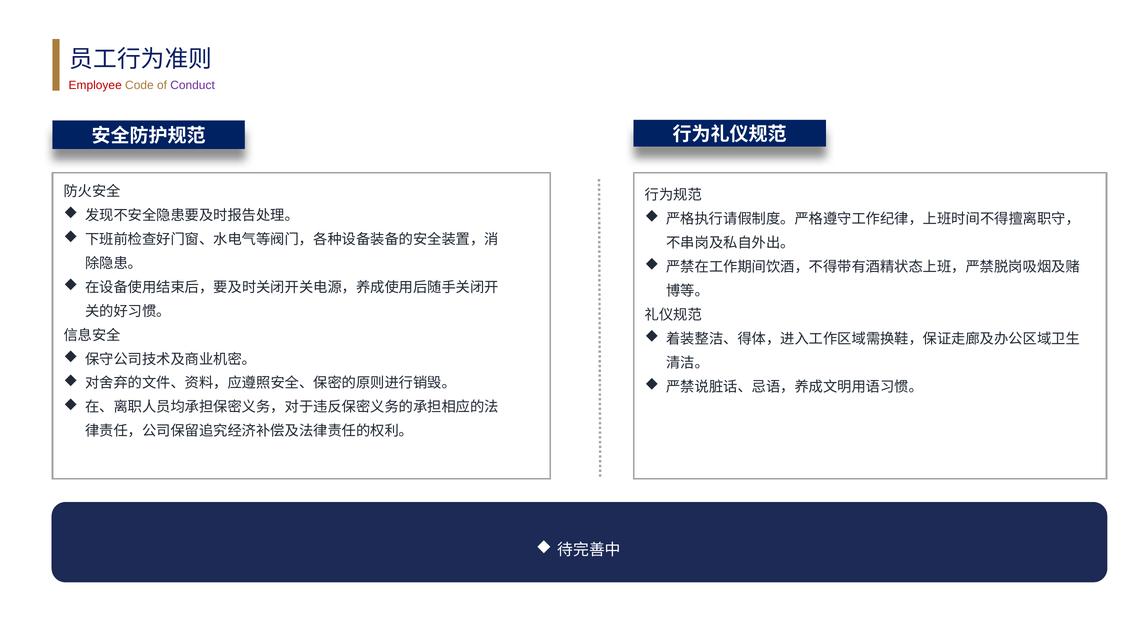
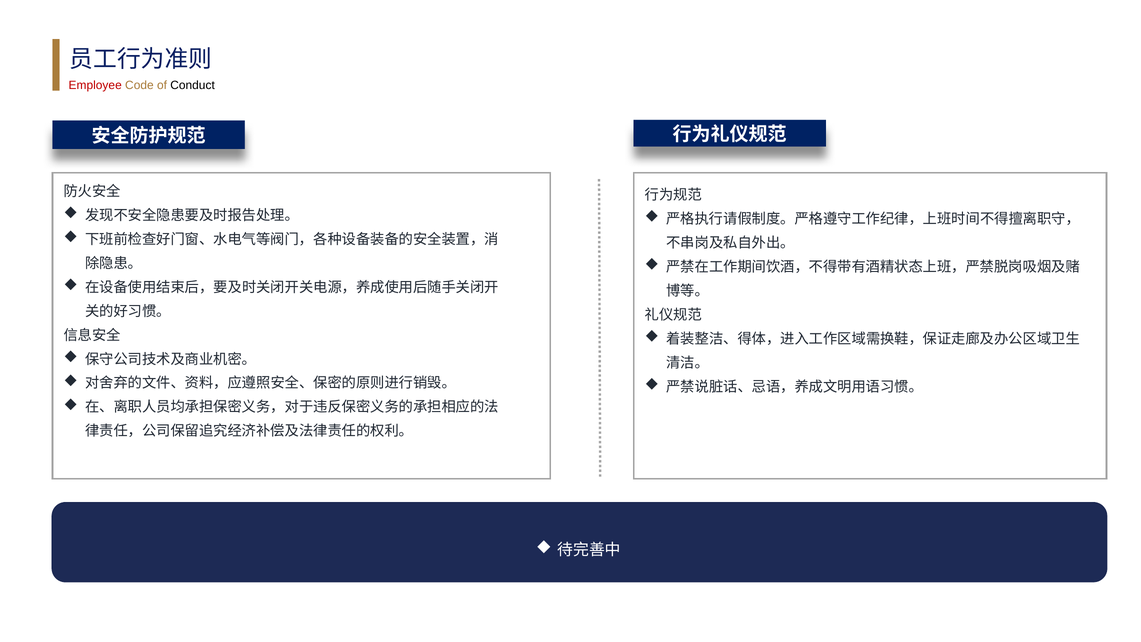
Conduct colour: purple -> black
